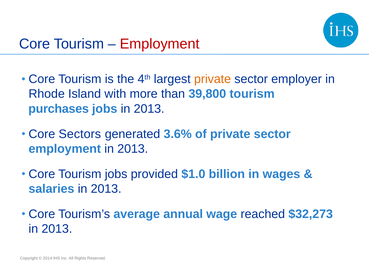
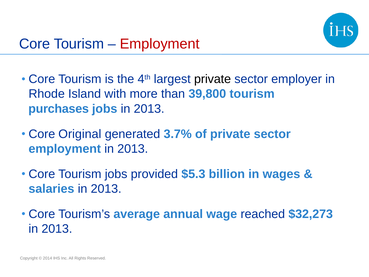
private at (213, 79) colour: orange -> black
Sectors: Sectors -> Original
3.6%: 3.6% -> 3.7%
$1.0: $1.0 -> $5.3
